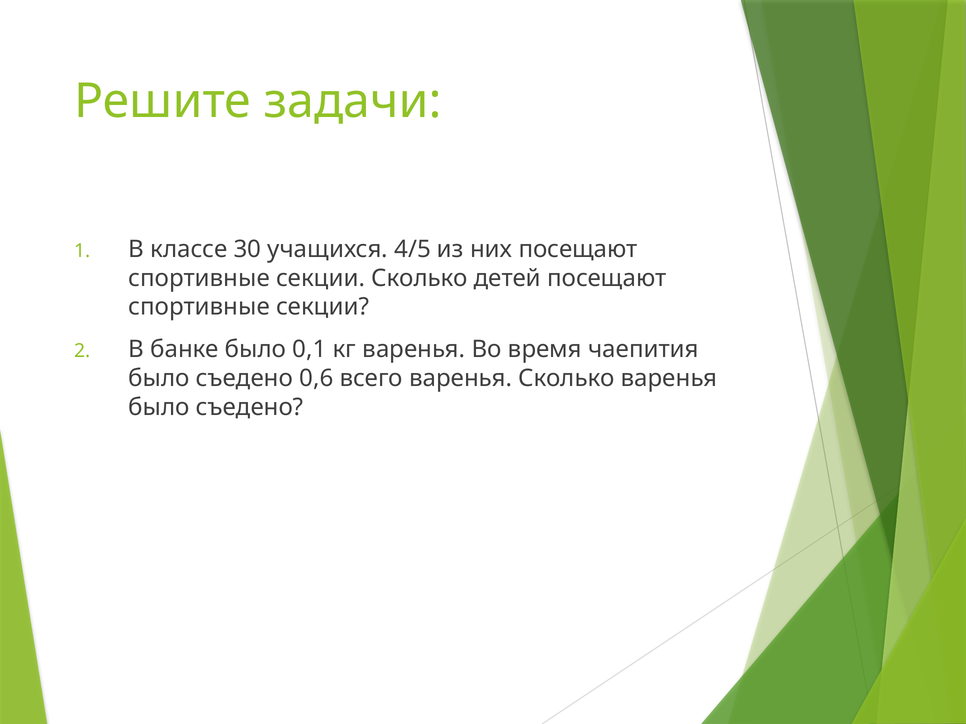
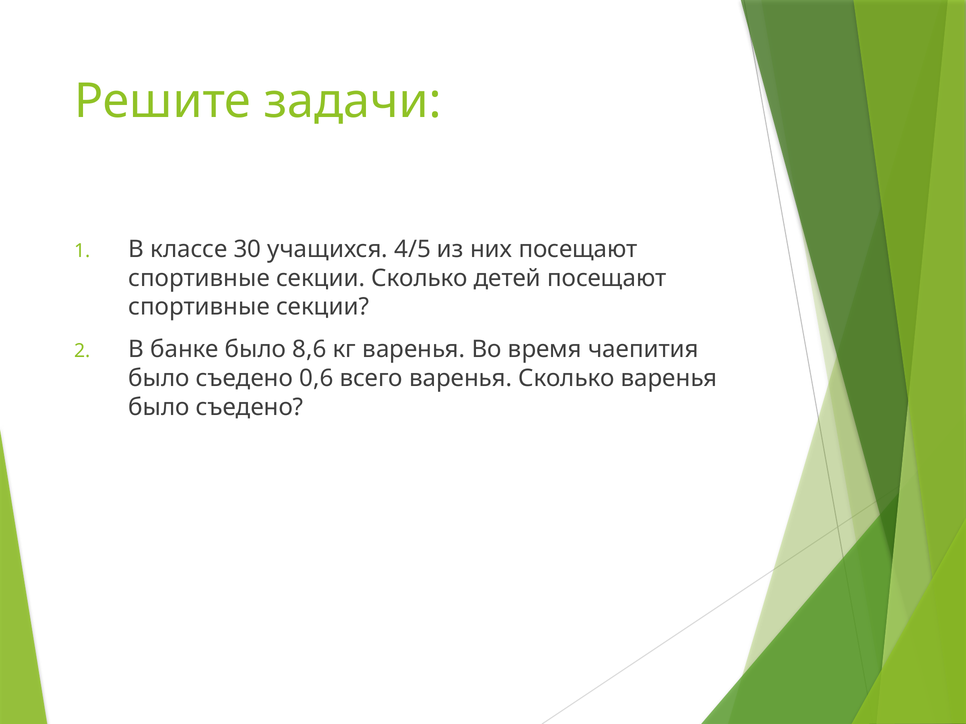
0,1: 0,1 -> 8,6
